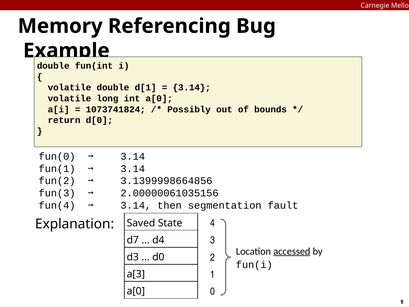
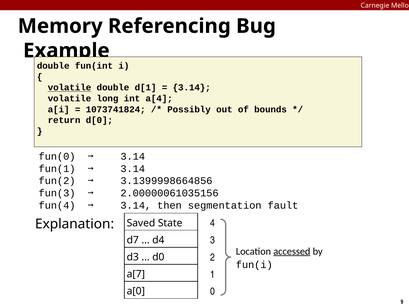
volatile at (69, 88) underline: none -> present
int a[0: a[0 -> a[4
a[3: a[3 -> a[7
